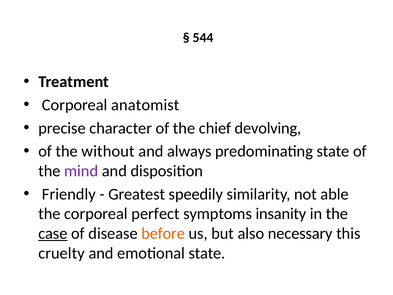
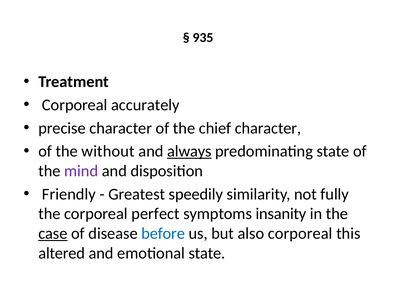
544: 544 -> 935
anatomist: anatomist -> accurately
chief devolving: devolving -> character
always underline: none -> present
able: able -> fully
before colour: orange -> blue
also necessary: necessary -> corporeal
cruelty: cruelty -> altered
